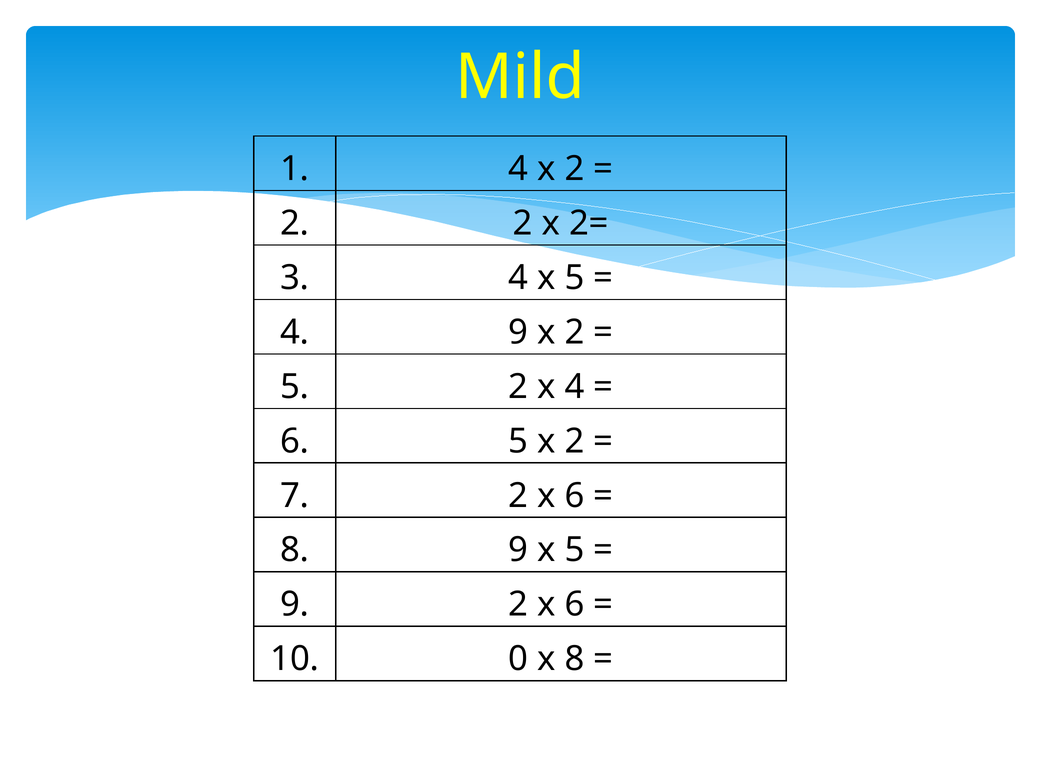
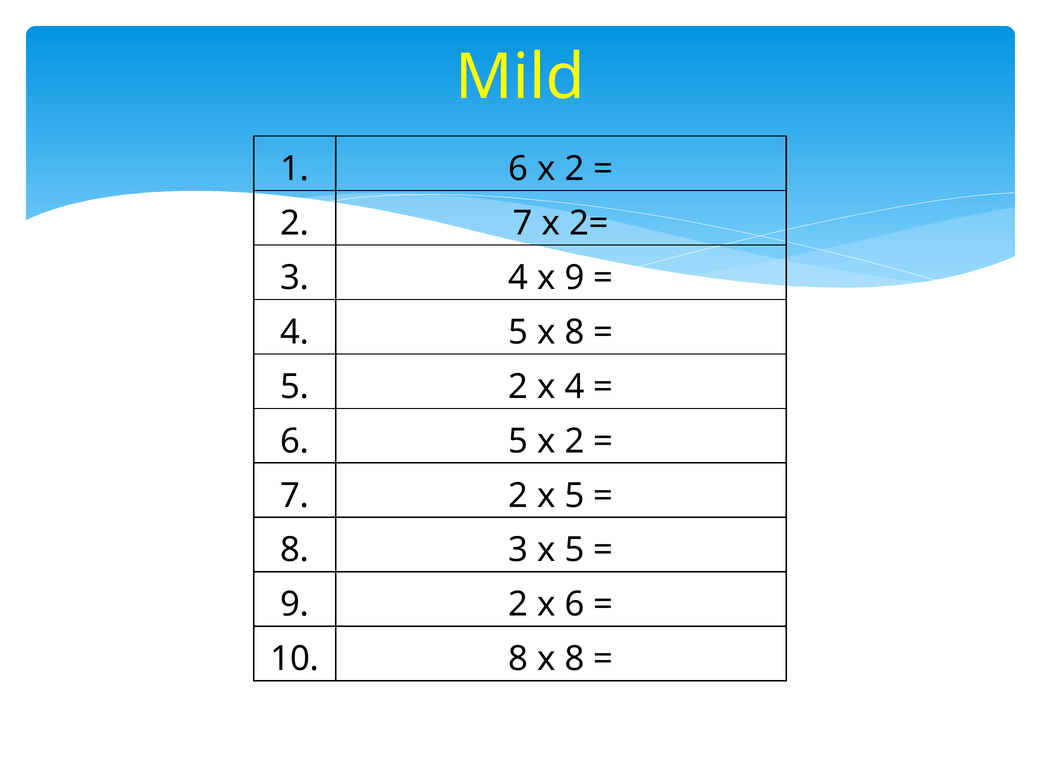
1 4: 4 -> 6
2 2: 2 -> 7
4 x 5: 5 -> 9
4 9: 9 -> 5
2 at (575, 332): 2 -> 8
7 2 x 6: 6 -> 5
8 9: 9 -> 3
10 0: 0 -> 8
